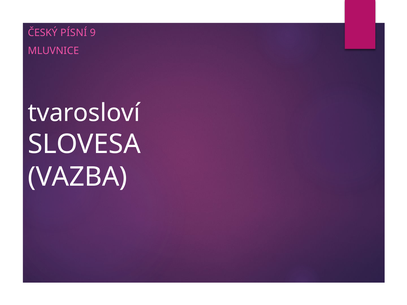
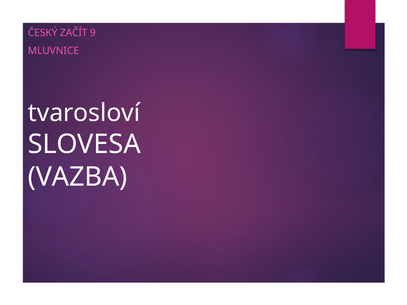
PÍSNÍ: PÍSNÍ -> ZAČÍT
